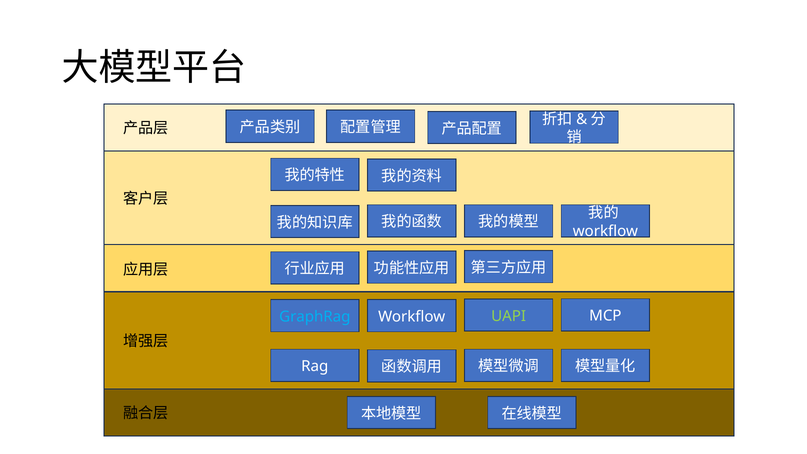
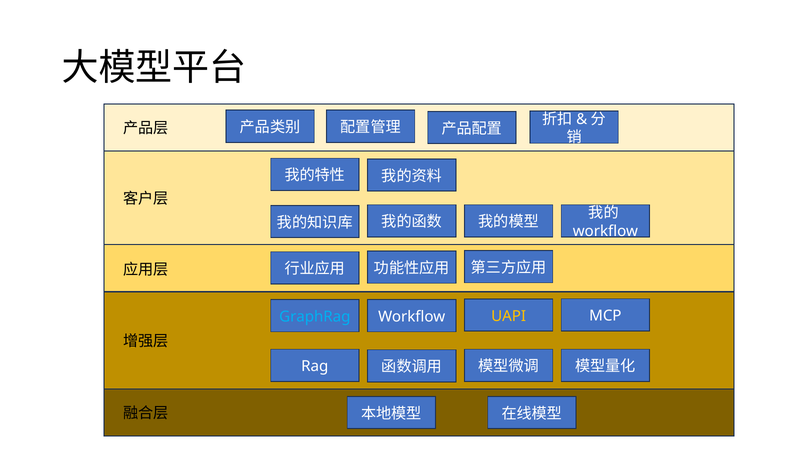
UAPI colour: light green -> yellow
